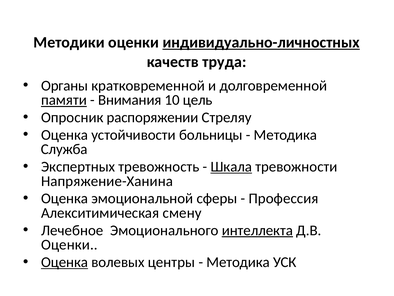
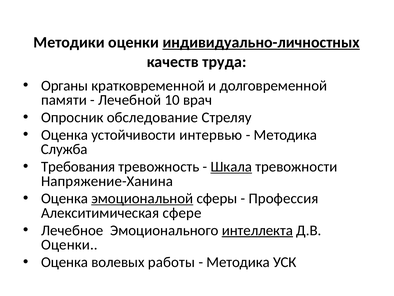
памяти underline: present -> none
Внимания: Внимания -> Лечебной
цель: цель -> врач
распоряжении: распоряжении -> обследование
больницы: больницы -> интервью
Экспертных: Экспертных -> Требования
эмоциональной underline: none -> present
смену: смену -> сфере
Оценка at (65, 262) underline: present -> none
центры: центры -> работы
